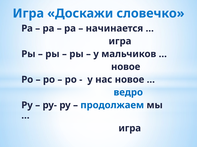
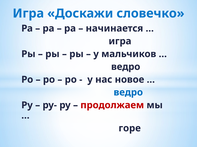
новое at (126, 67): новое -> ведро
продолжаем colour: blue -> red
игра at (130, 129): игра -> горе
